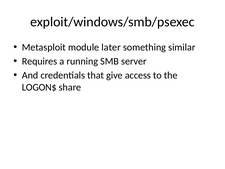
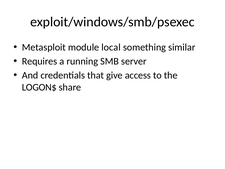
later: later -> local
